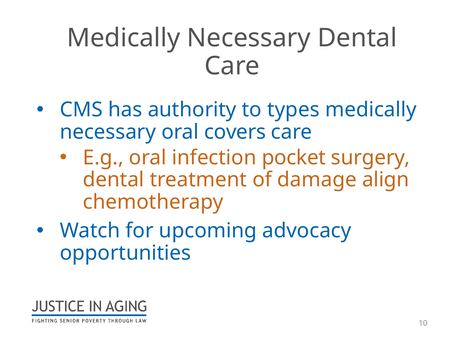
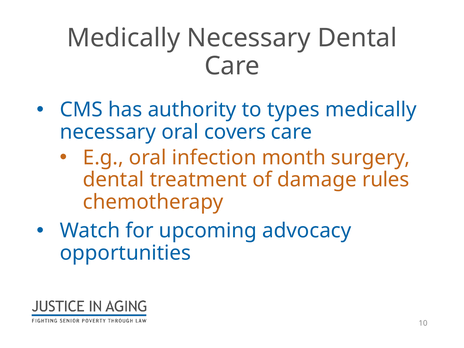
pocket: pocket -> month
align: align -> rules
